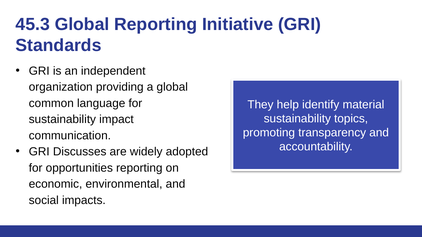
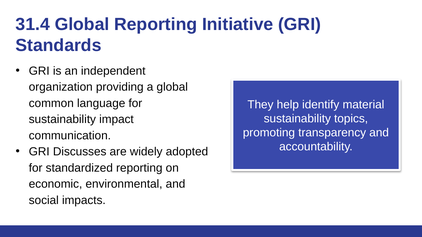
45.3: 45.3 -> 31.4
opportunities: opportunities -> standardized
